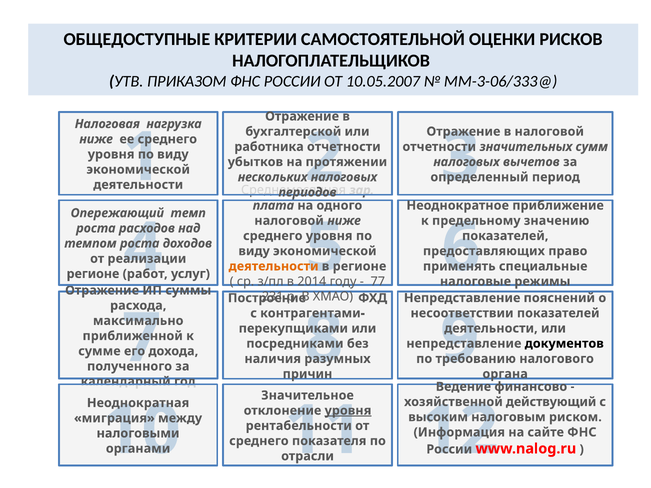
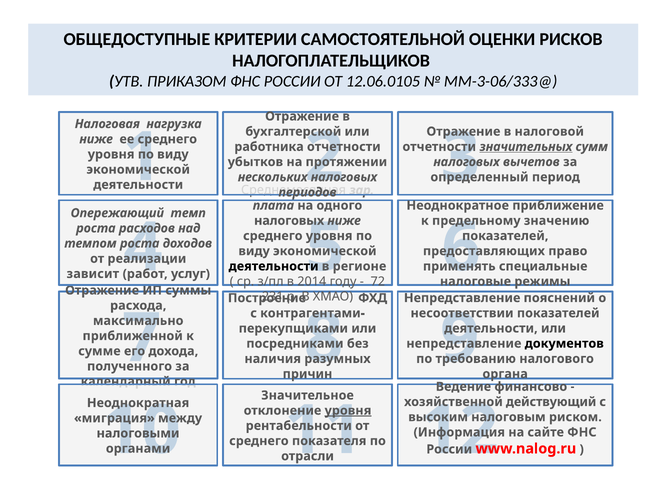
10.05.2007: 10.05.2007 -> 12.06.0105
значительных underline: none -> present
налоговой at (289, 221): налоговой -> налоговых
деятельности at (274, 266) colour: orange -> black
регионе at (93, 274): регионе -> зависит
77: 77 -> 72
